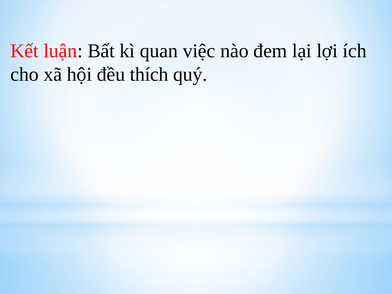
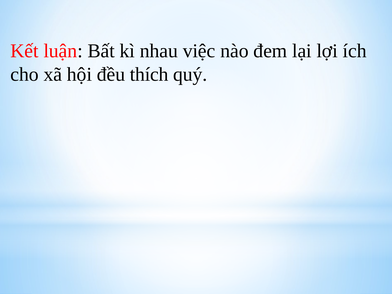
quan: quan -> nhau
